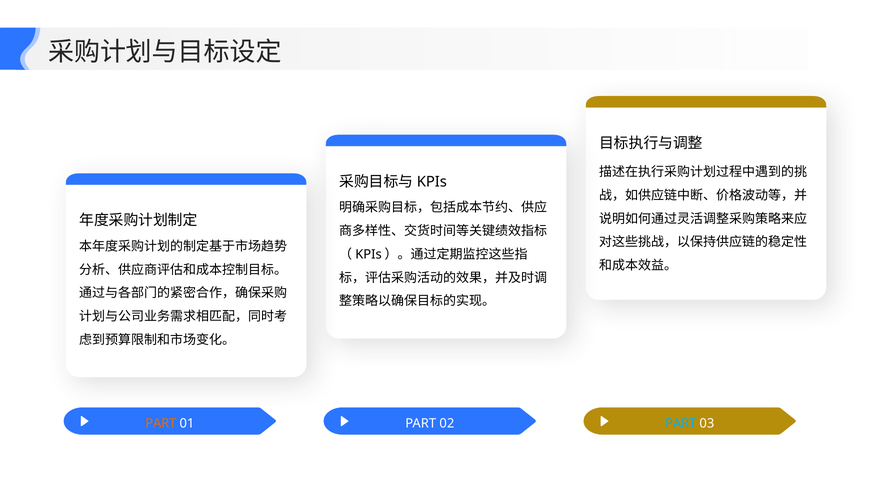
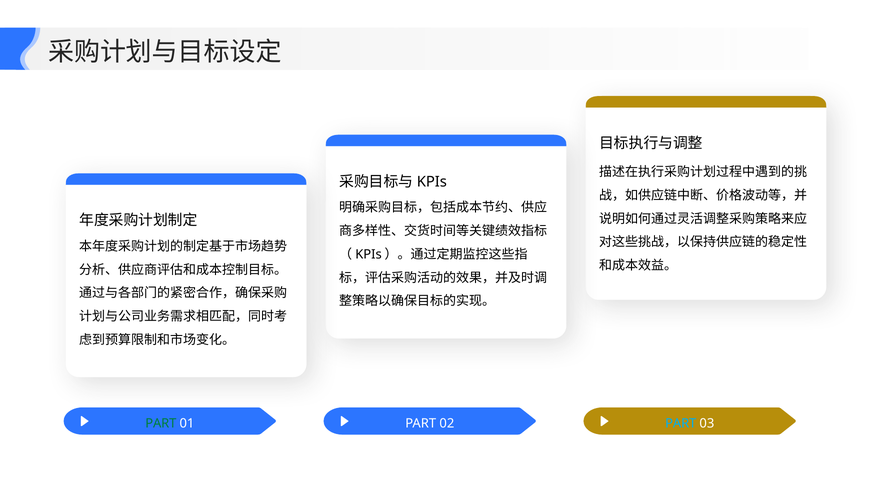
PART at (161, 423) colour: orange -> green
